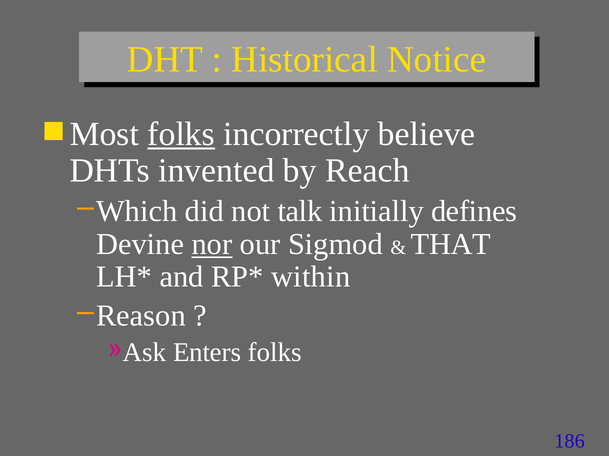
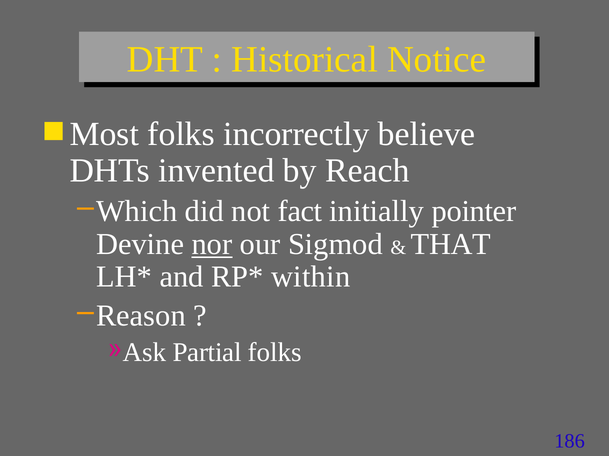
folks at (181, 134) underline: present -> none
talk: talk -> fact
defines: defines -> pointer
Enters: Enters -> Partial
